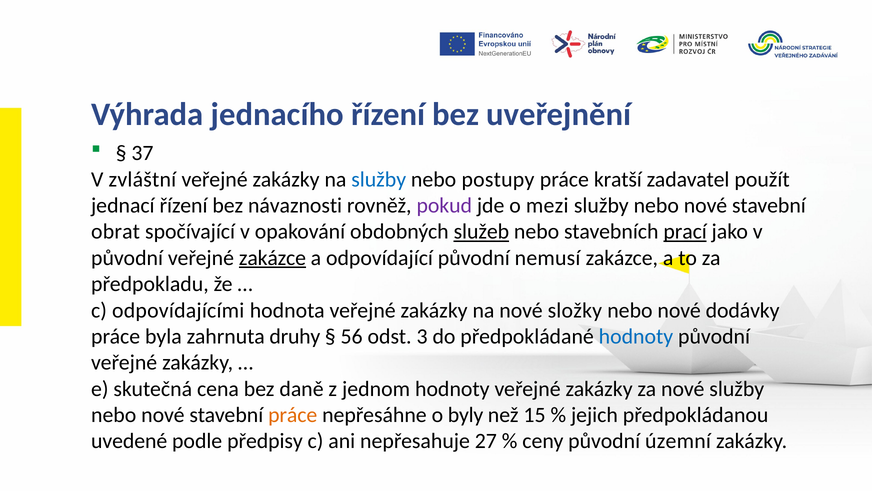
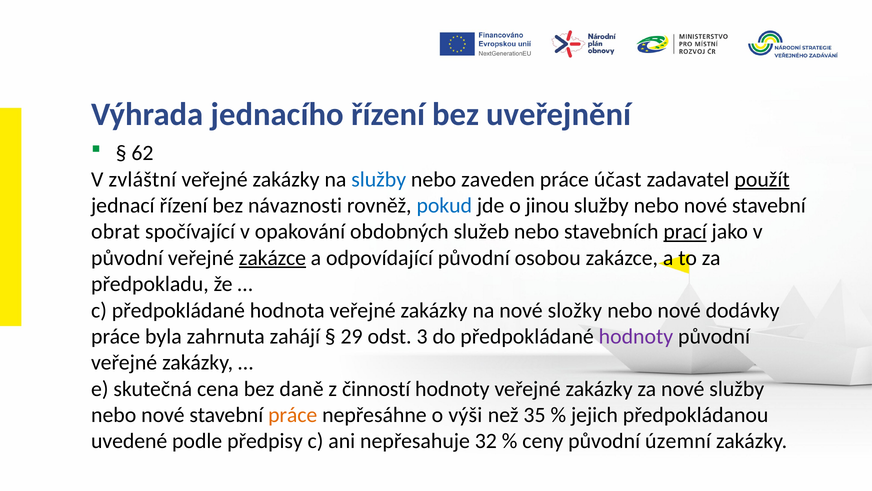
37: 37 -> 62
postupy: postupy -> zaveden
kratší: kratší -> účast
použít underline: none -> present
pokud colour: purple -> blue
mezi: mezi -> jinou
služeb underline: present -> none
nemusí: nemusí -> osobou
c odpovídajícími: odpovídajícími -> předpokládané
druhy: druhy -> zahájí
56: 56 -> 29
hodnoty at (636, 336) colour: blue -> purple
jednom: jednom -> činností
byly: byly -> výši
15: 15 -> 35
27: 27 -> 32
